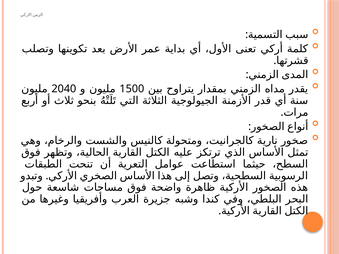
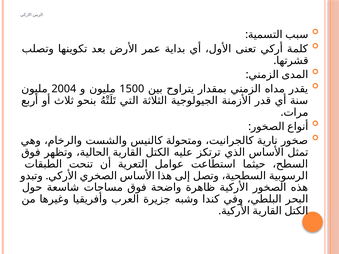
2040: 2040 -> 2004
